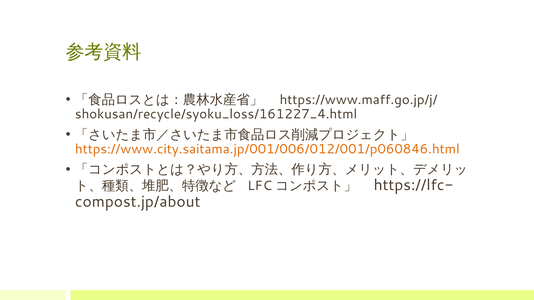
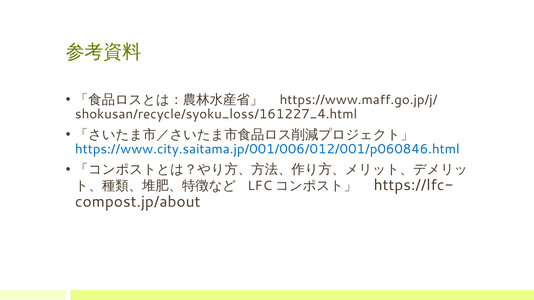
https://www.city.saitama.jp/001/006/012/001/p060846.html colour: orange -> blue
